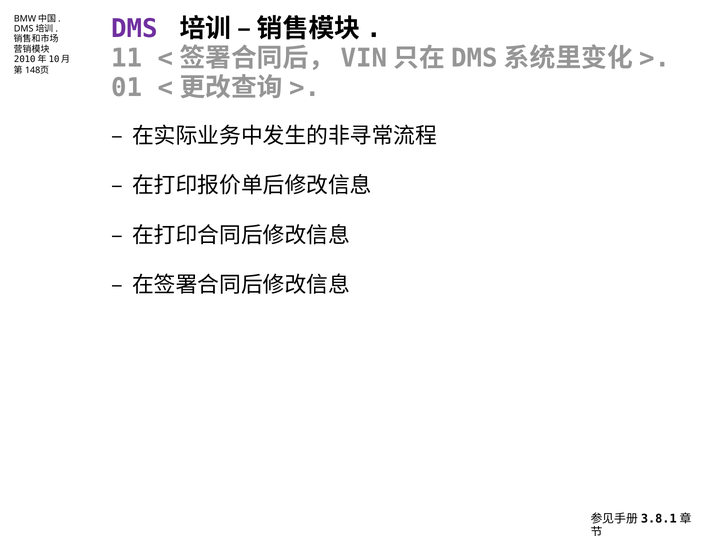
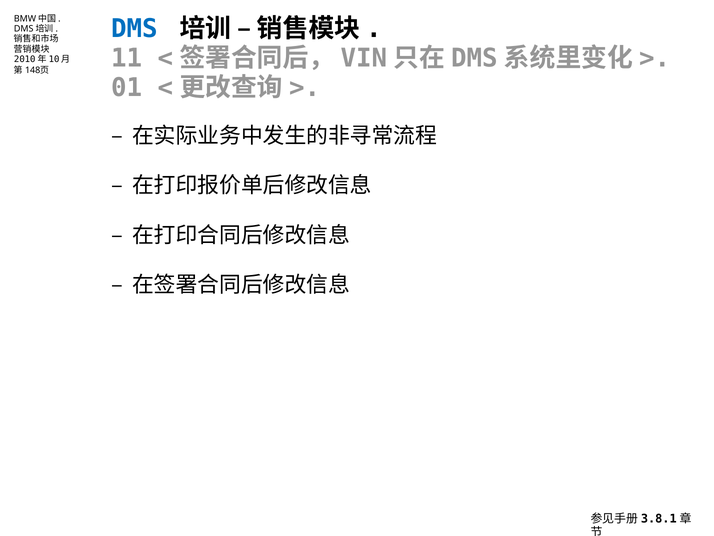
DMS colour: purple -> blue
